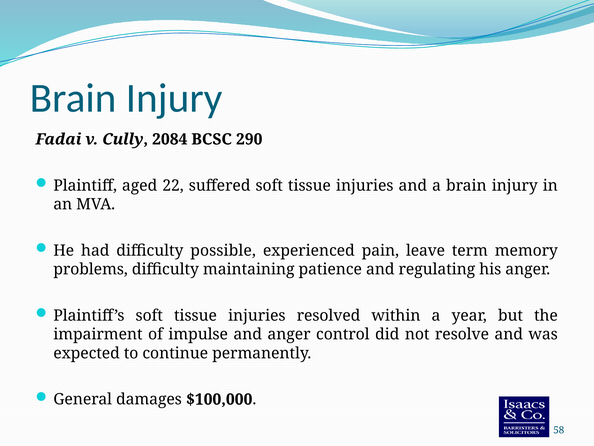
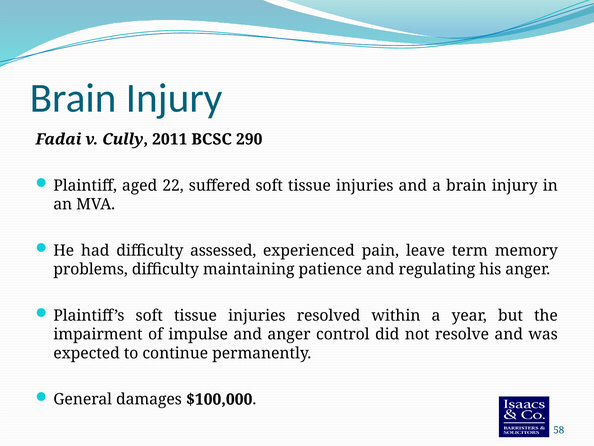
2084: 2084 -> 2011
possible: possible -> assessed
